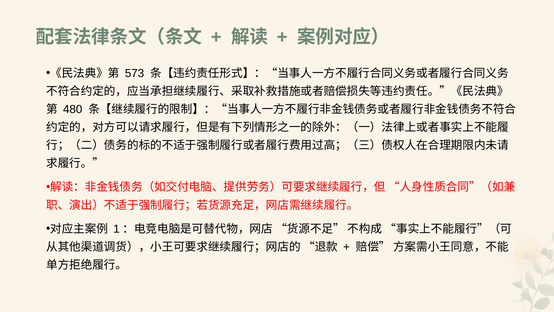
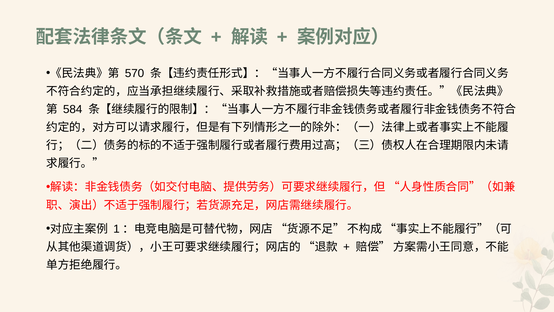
573: 573 -> 570
480: 480 -> 584
